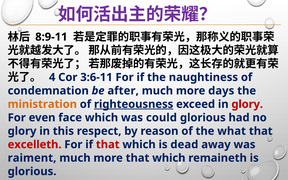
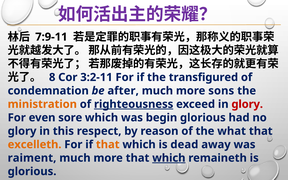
8:9-11: 8:9-11 -> 7:9-11
4: 4 -> 8
3:6-11: 3:6-11 -> 3:2-11
naughtiness: naughtiness -> transfigured
days: days -> sons
face: face -> sore
could: could -> begin
excelleth colour: red -> orange
that at (108, 145) colour: red -> orange
which at (169, 158) underline: none -> present
